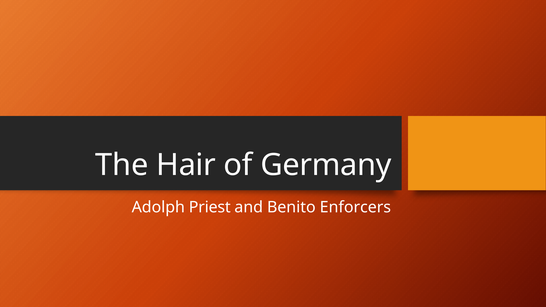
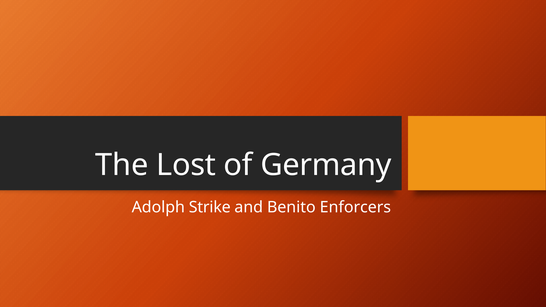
Hair: Hair -> Lost
Priest: Priest -> Strike
